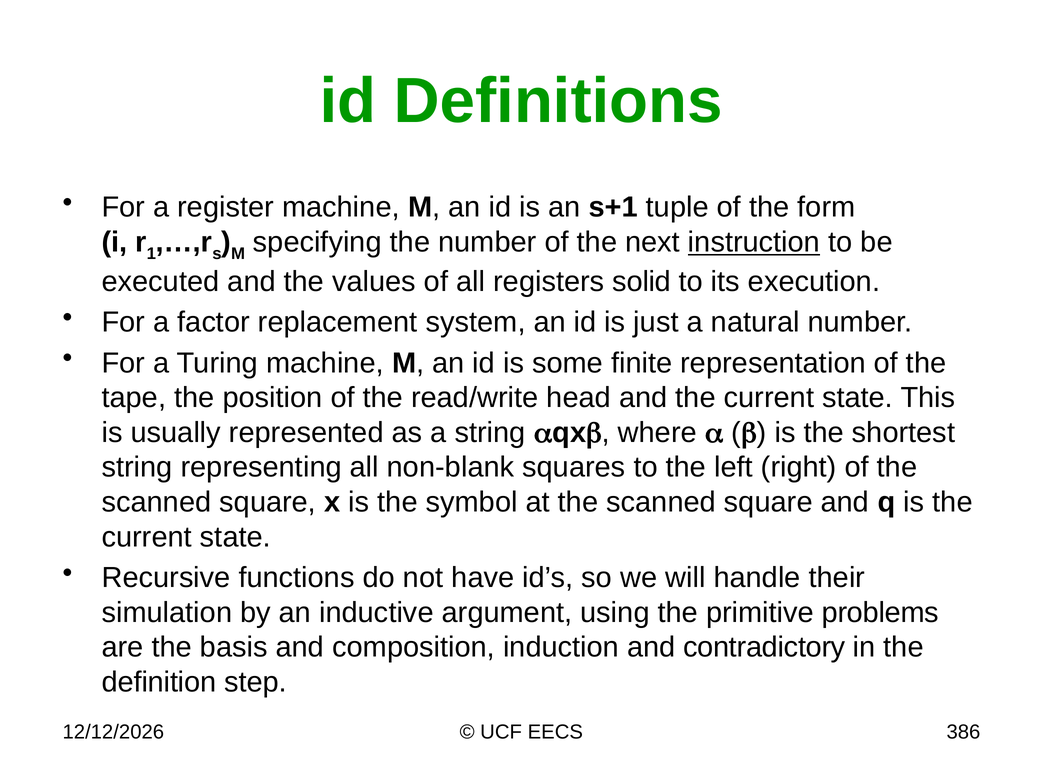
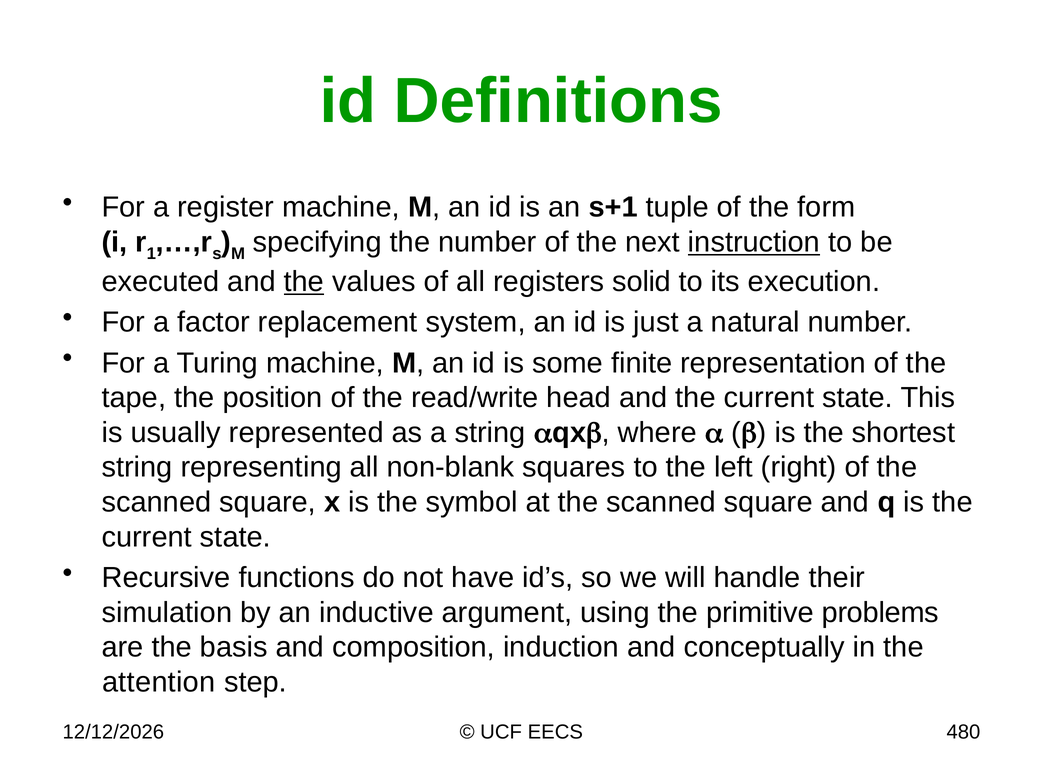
the at (304, 281) underline: none -> present
contradictory: contradictory -> conceptually
definition: definition -> attention
386: 386 -> 480
